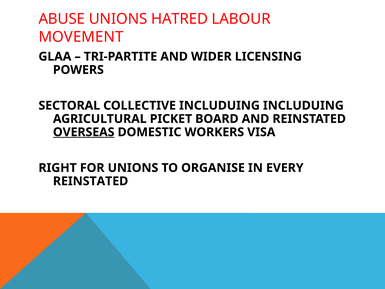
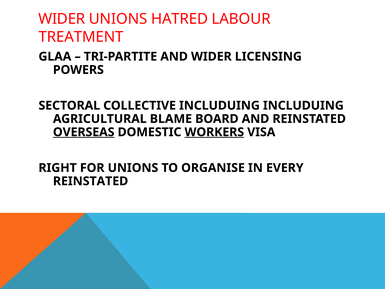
ABUSE at (62, 19): ABUSE -> WIDER
MOVEMENT: MOVEMENT -> TREATMENT
PICKET: PICKET -> BLAME
WORKERS underline: none -> present
